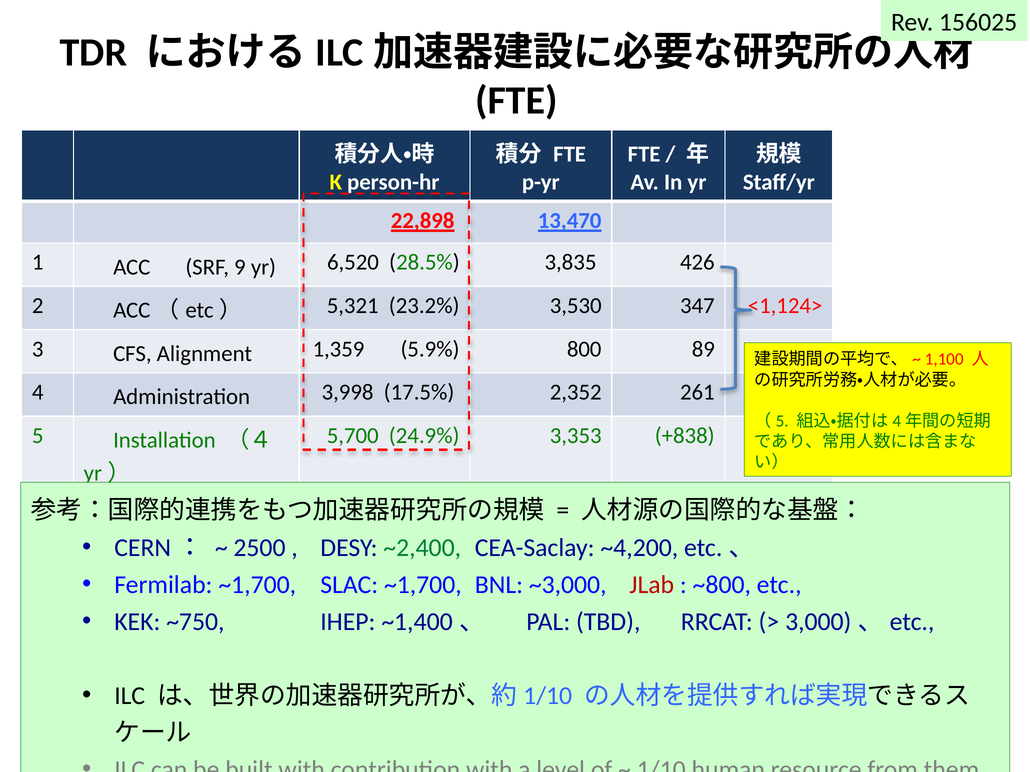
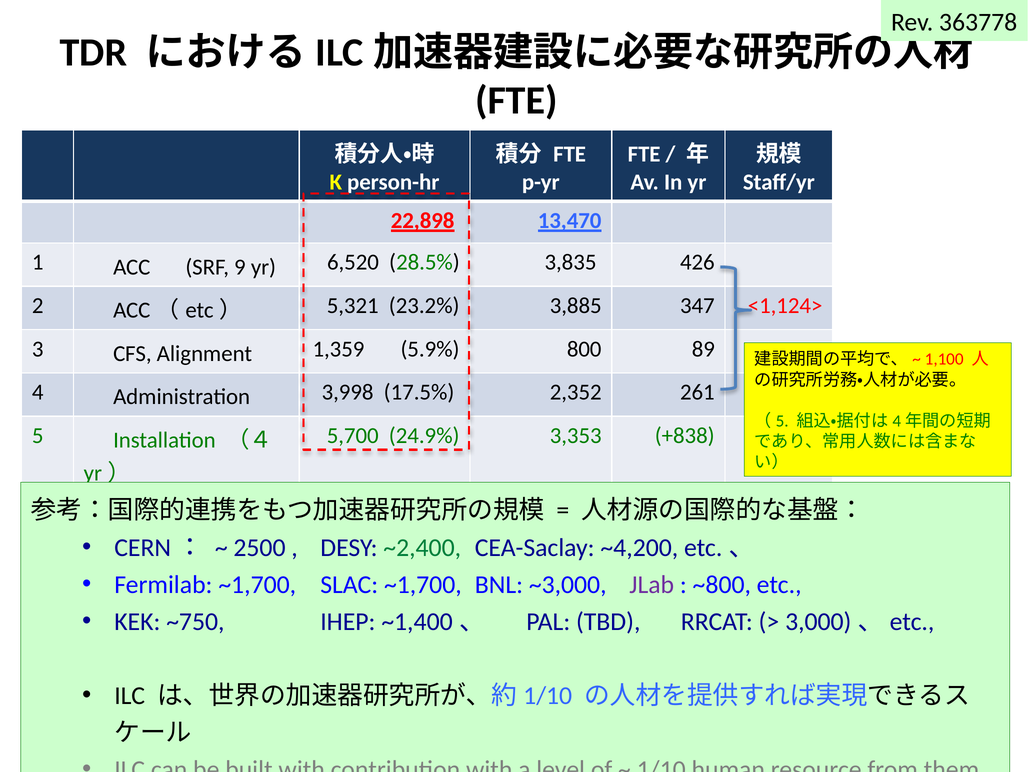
156025: 156025 -> 363778
3,530: 3,530 -> 3,885
JLab colour: red -> purple
